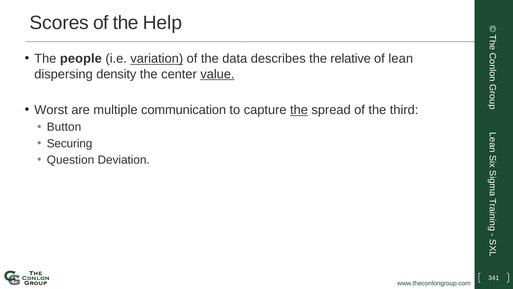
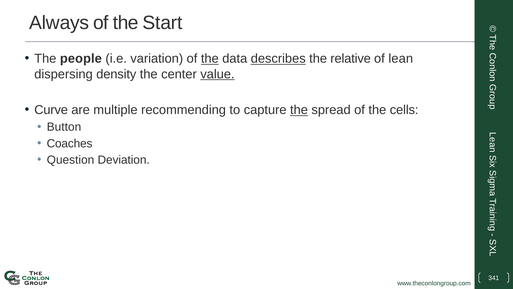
Scores: Scores -> Always
Help: Help -> Start
variation underline: present -> none
the at (210, 59) underline: none -> present
describes underline: none -> present
Worst: Worst -> Curve
communication: communication -> recommending
third: third -> cells
Securing: Securing -> Coaches
